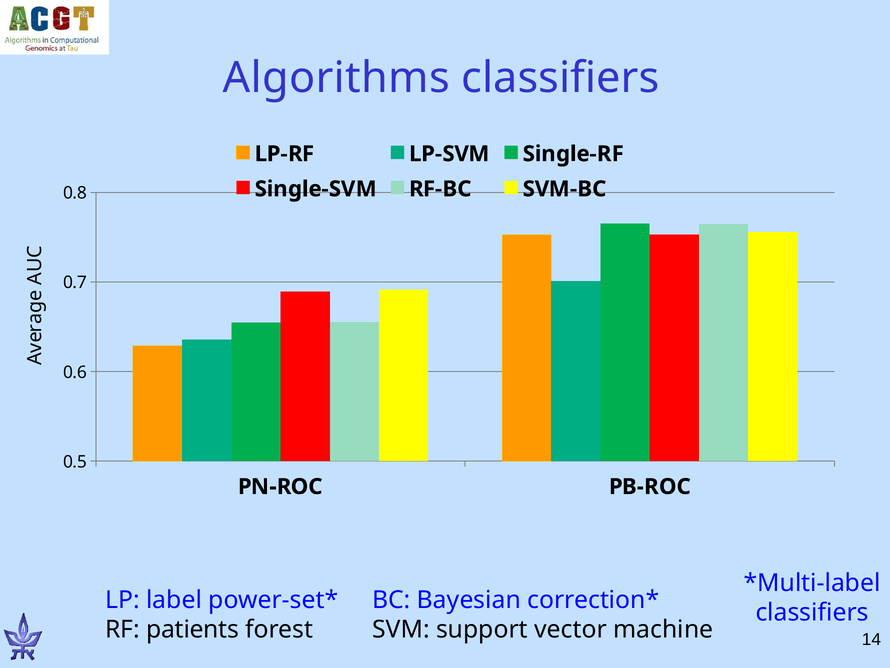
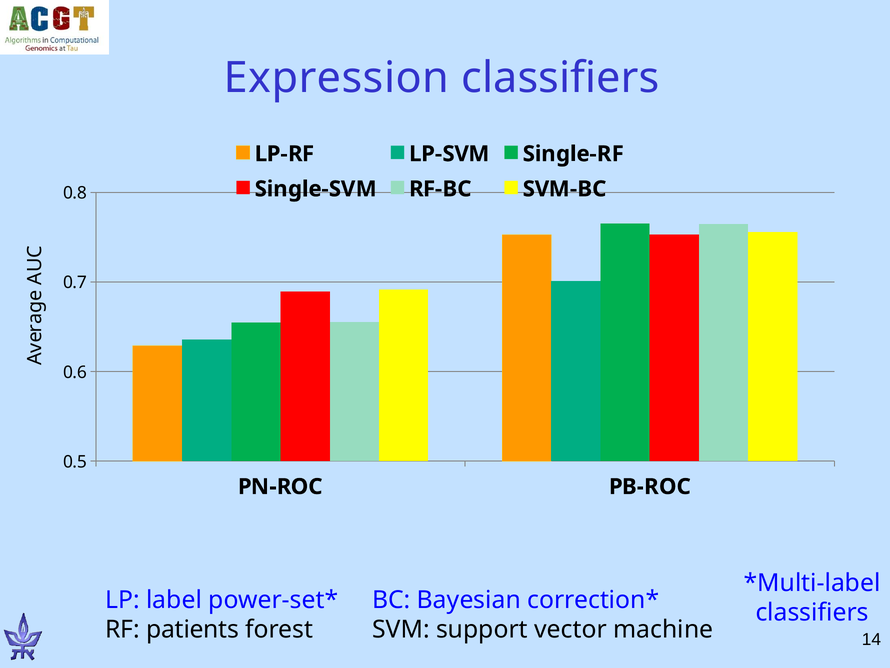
Algorithms: Algorithms -> Expression
